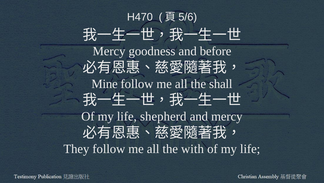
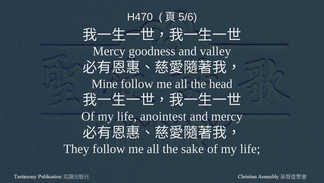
before: before -> valley
shall: shall -> head
shepherd: shepherd -> anointest
with: with -> sake
